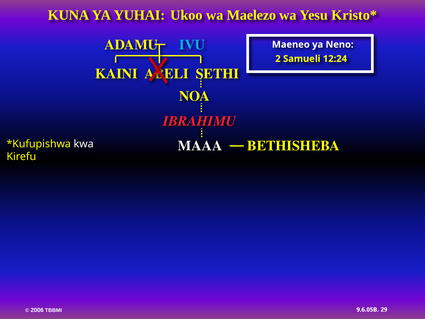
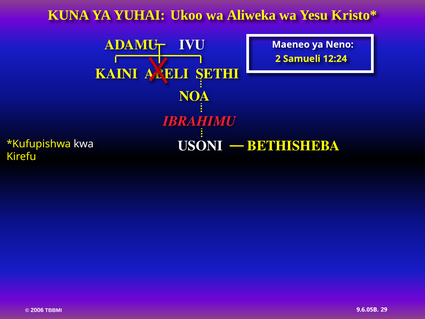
Maelezo: Maelezo -> Aliweka
IVU colour: light blue -> white
MAAA: MAAA -> USONI
